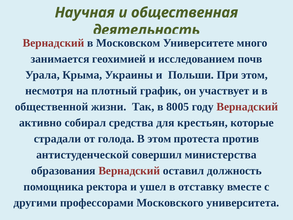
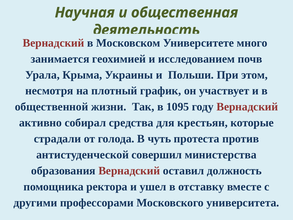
8005: 8005 -> 1095
В этом: этом -> чуть
